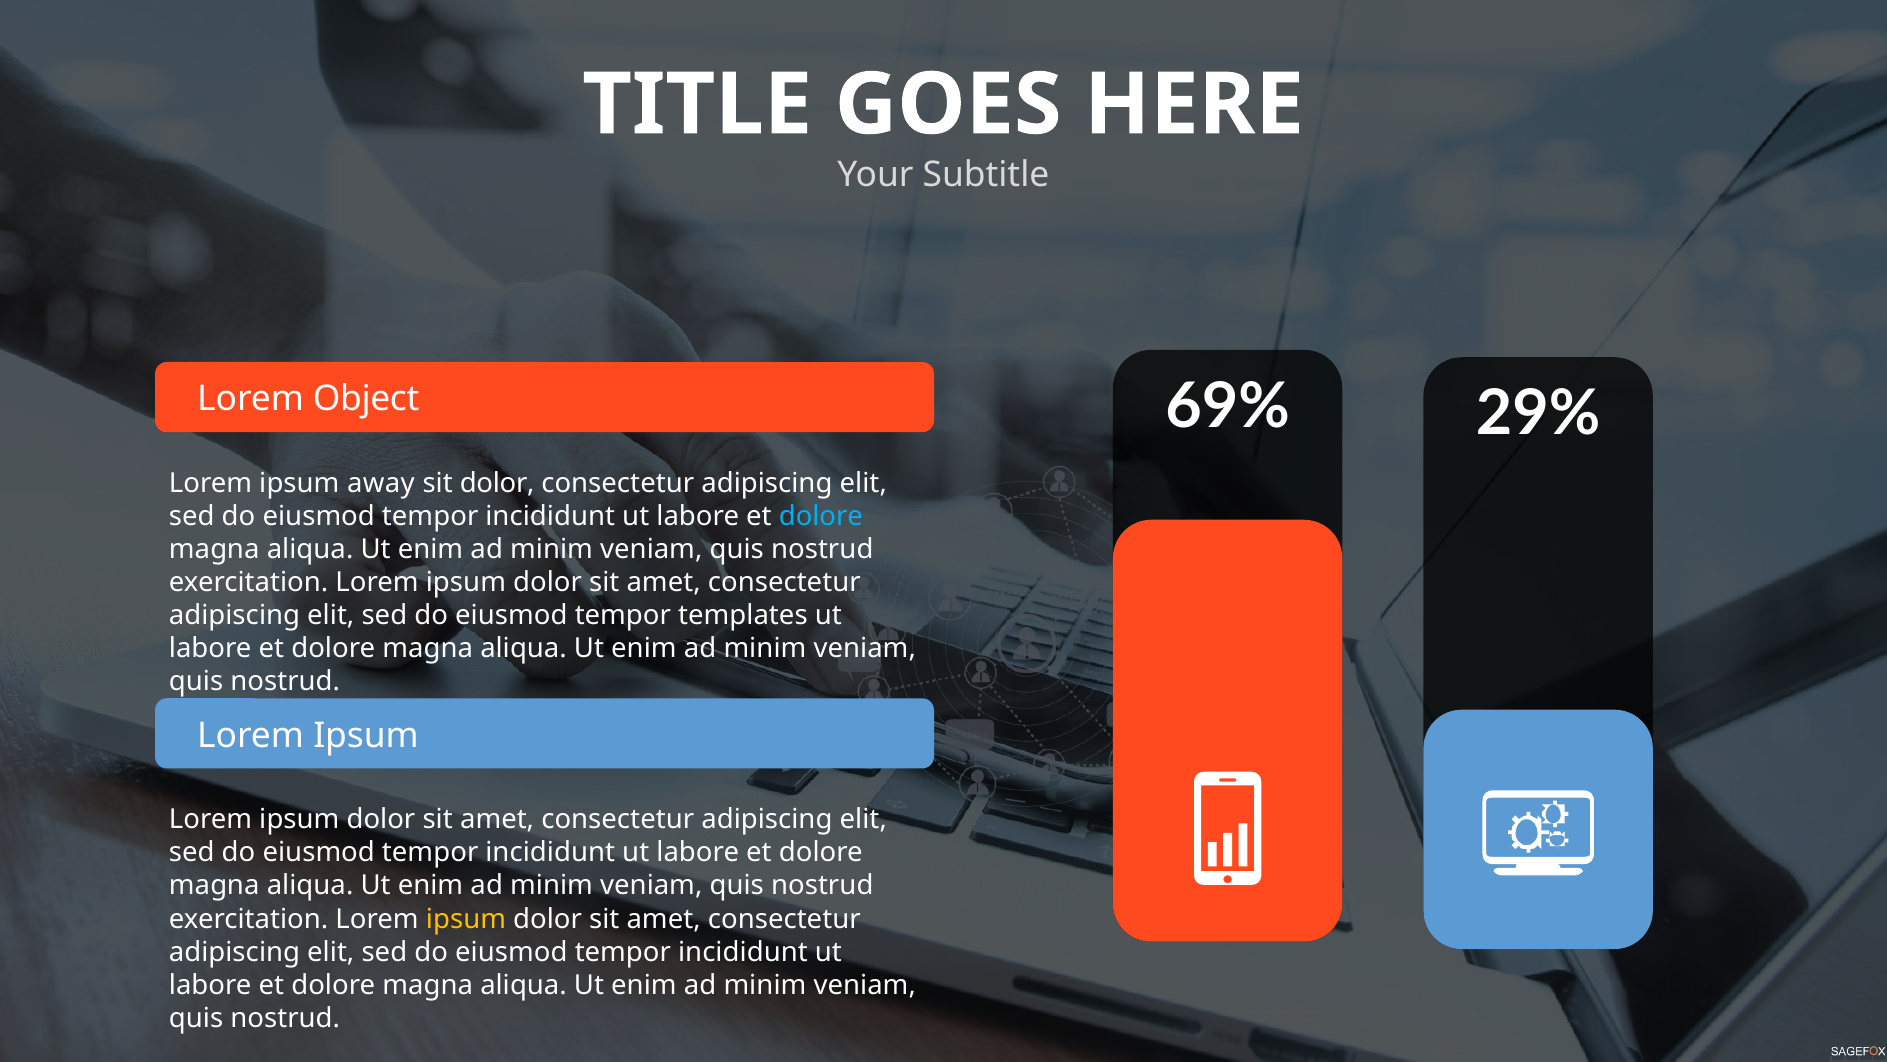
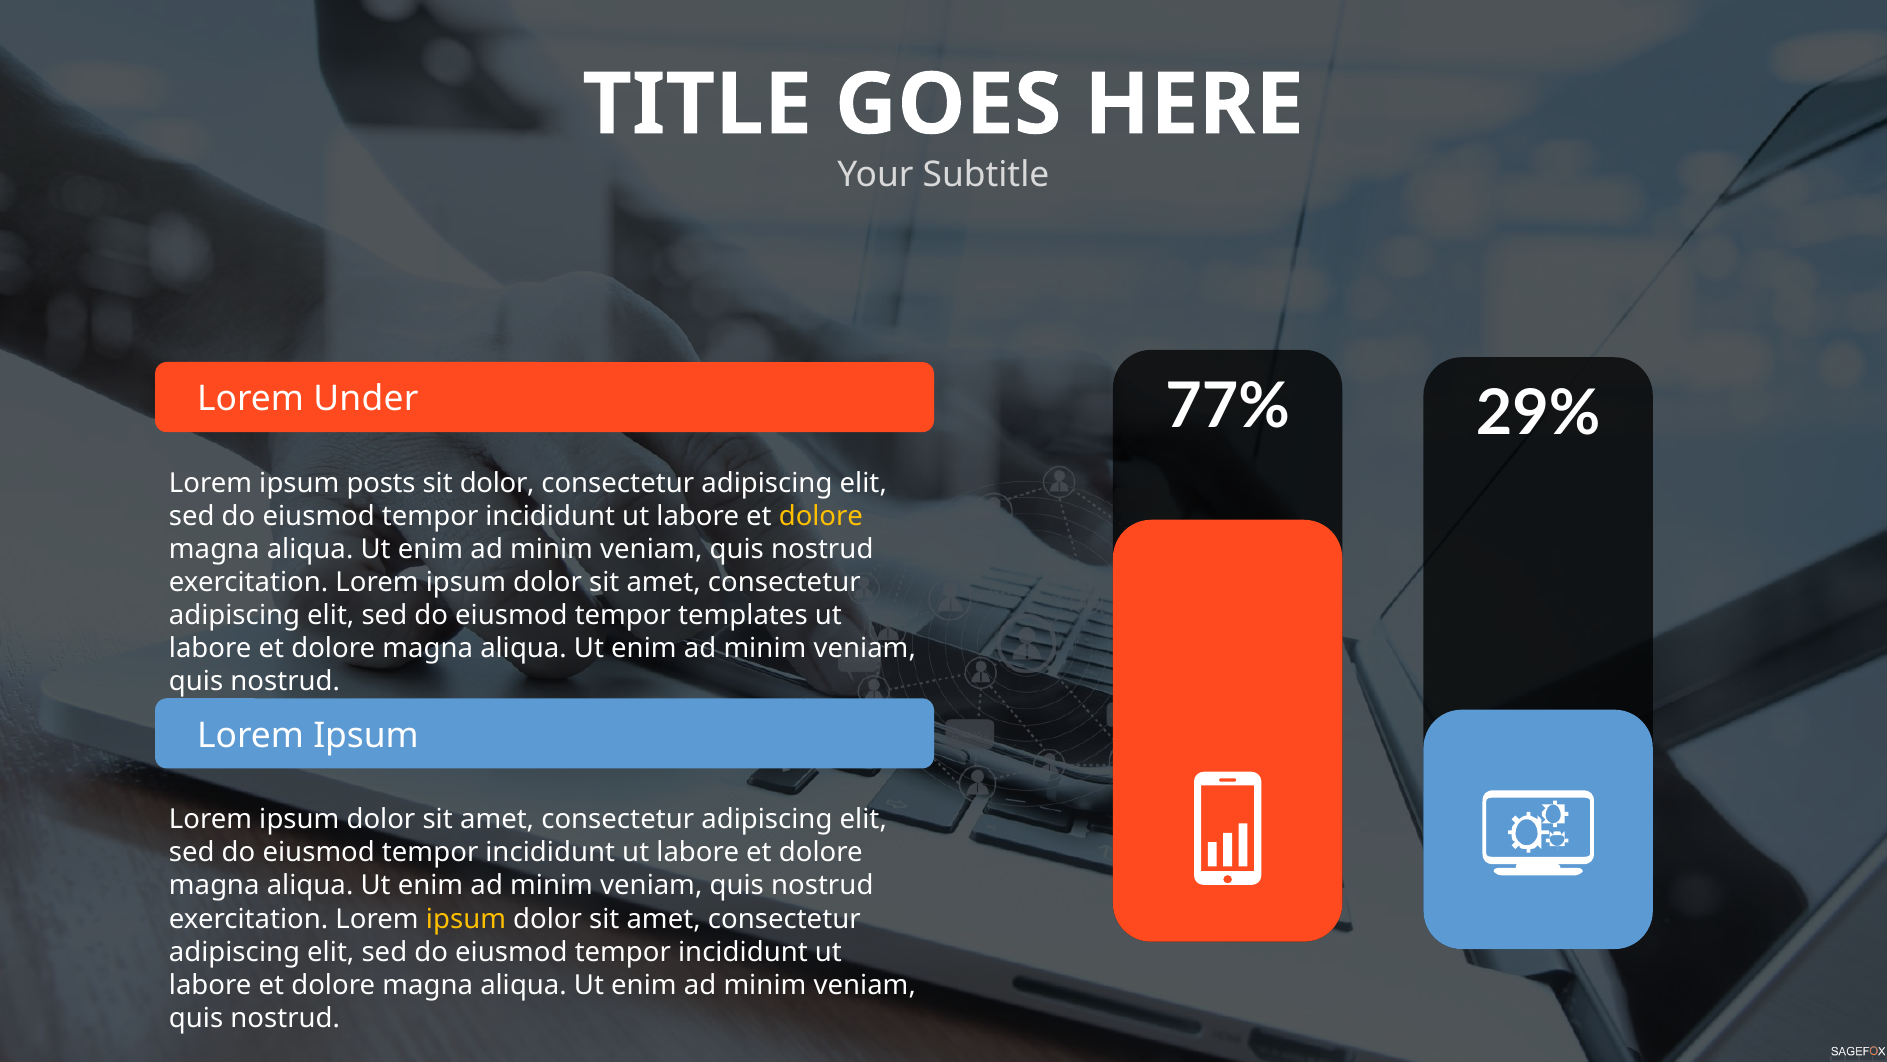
69%: 69% -> 77%
Object: Object -> Under
away: away -> posts
dolore at (821, 516) colour: light blue -> yellow
